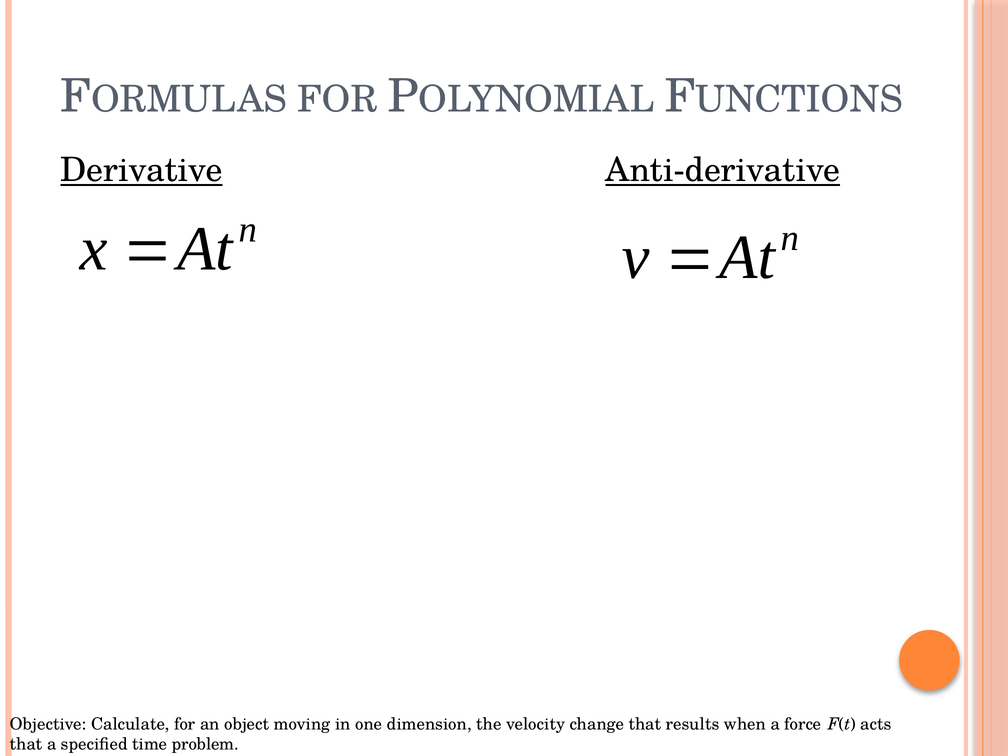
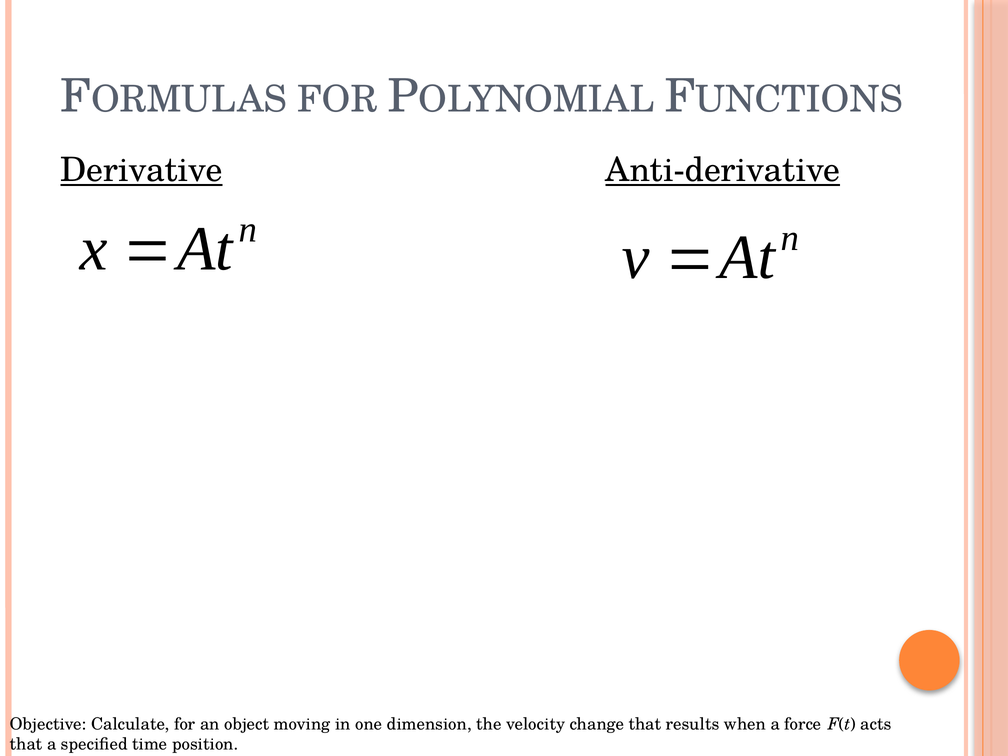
problem: problem -> position
